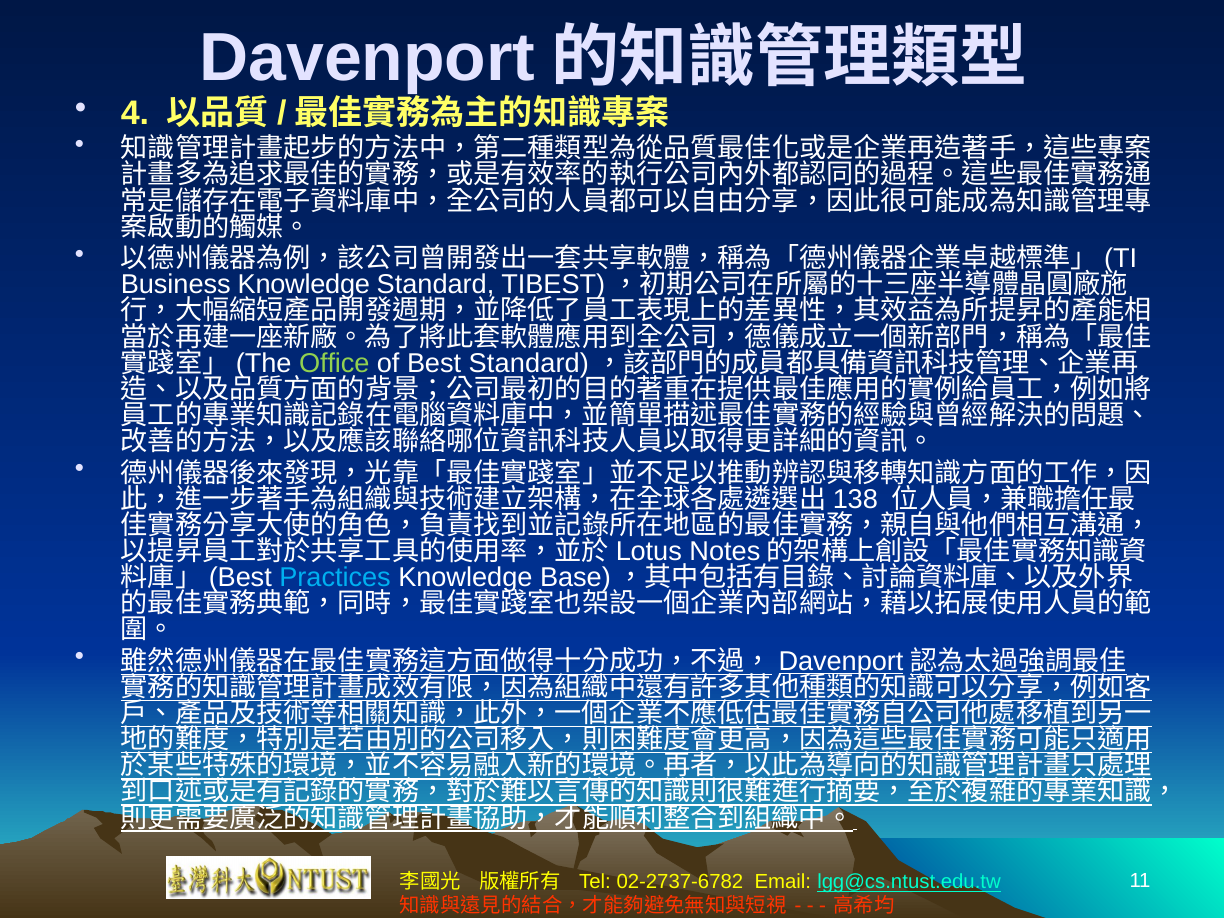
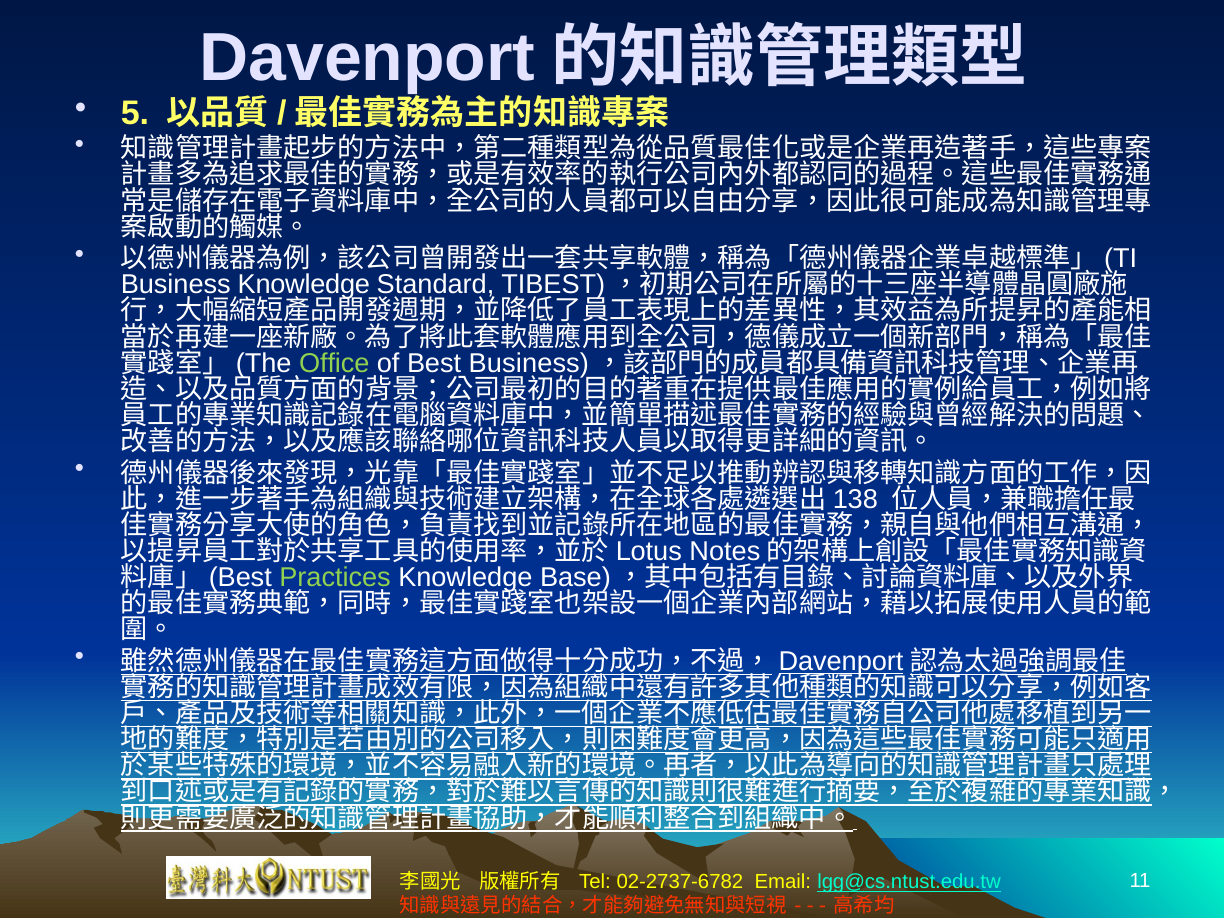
4: 4 -> 5
Best Standard: Standard -> Business
Practices colour: light blue -> light green
